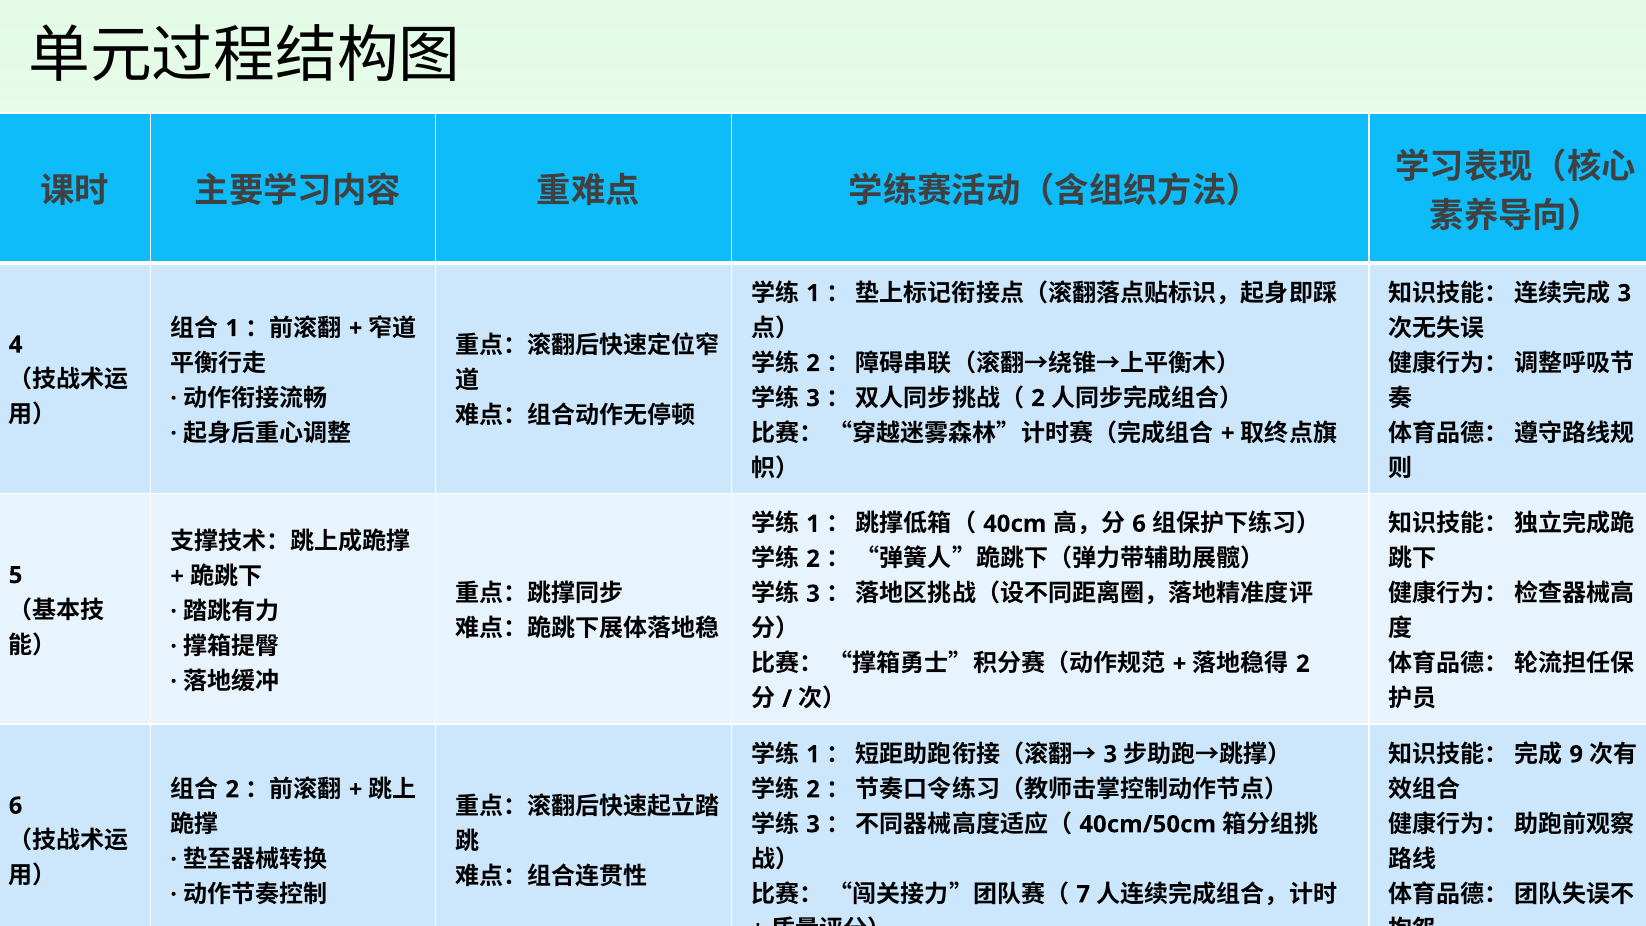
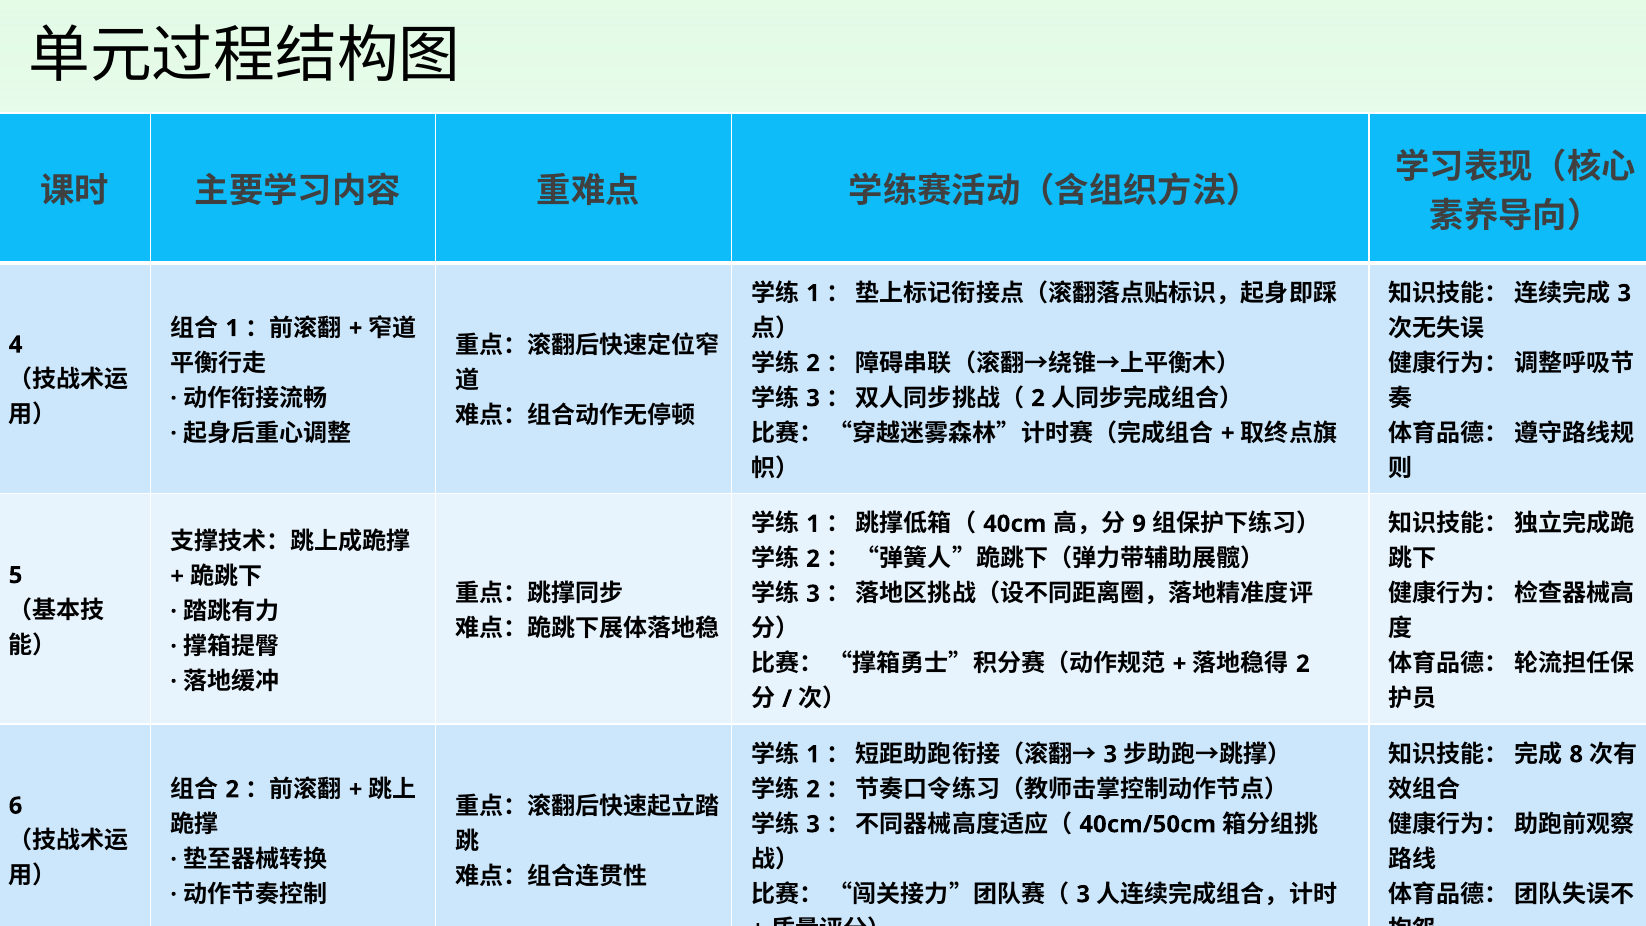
6 at (1139, 524): 6 -> 9
9: 9 -> 8
7 at (1083, 894): 7 -> 3
